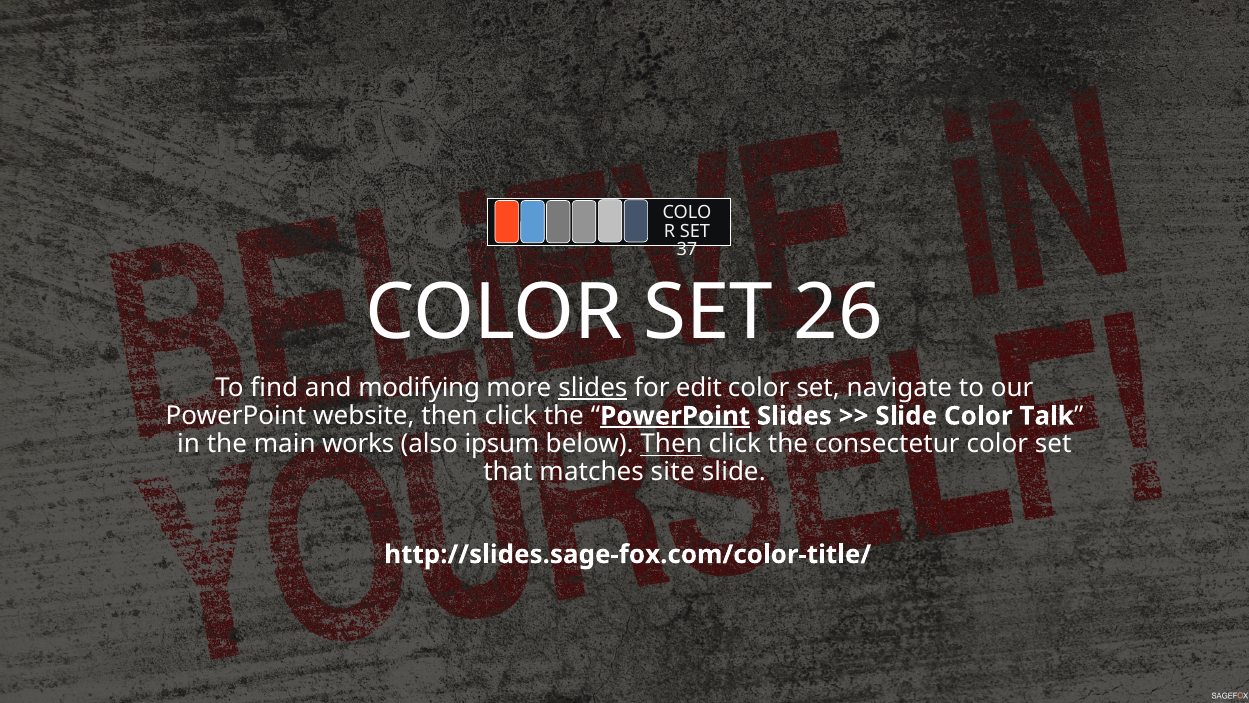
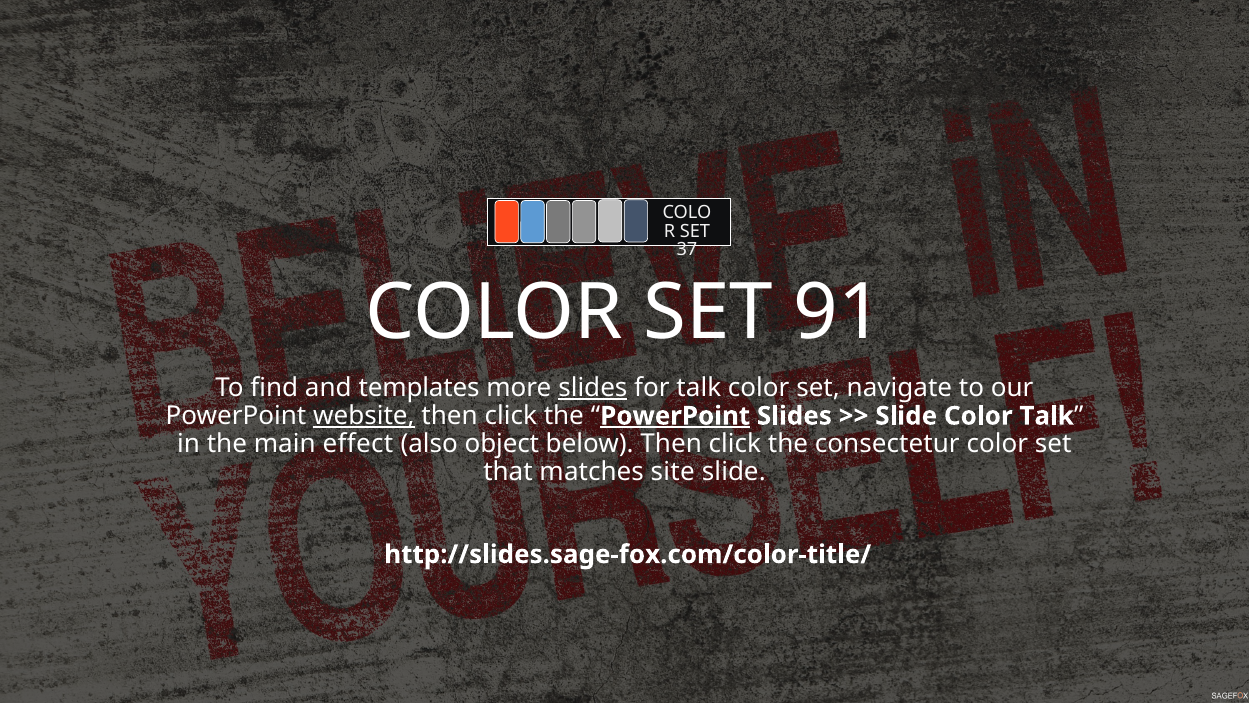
26: 26 -> 91
modifying: modifying -> templates
for edit: edit -> talk
website underline: none -> present
works: works -> effect
ipsum: ipsum -> object
Then at (671, 444) underline: present -> none
